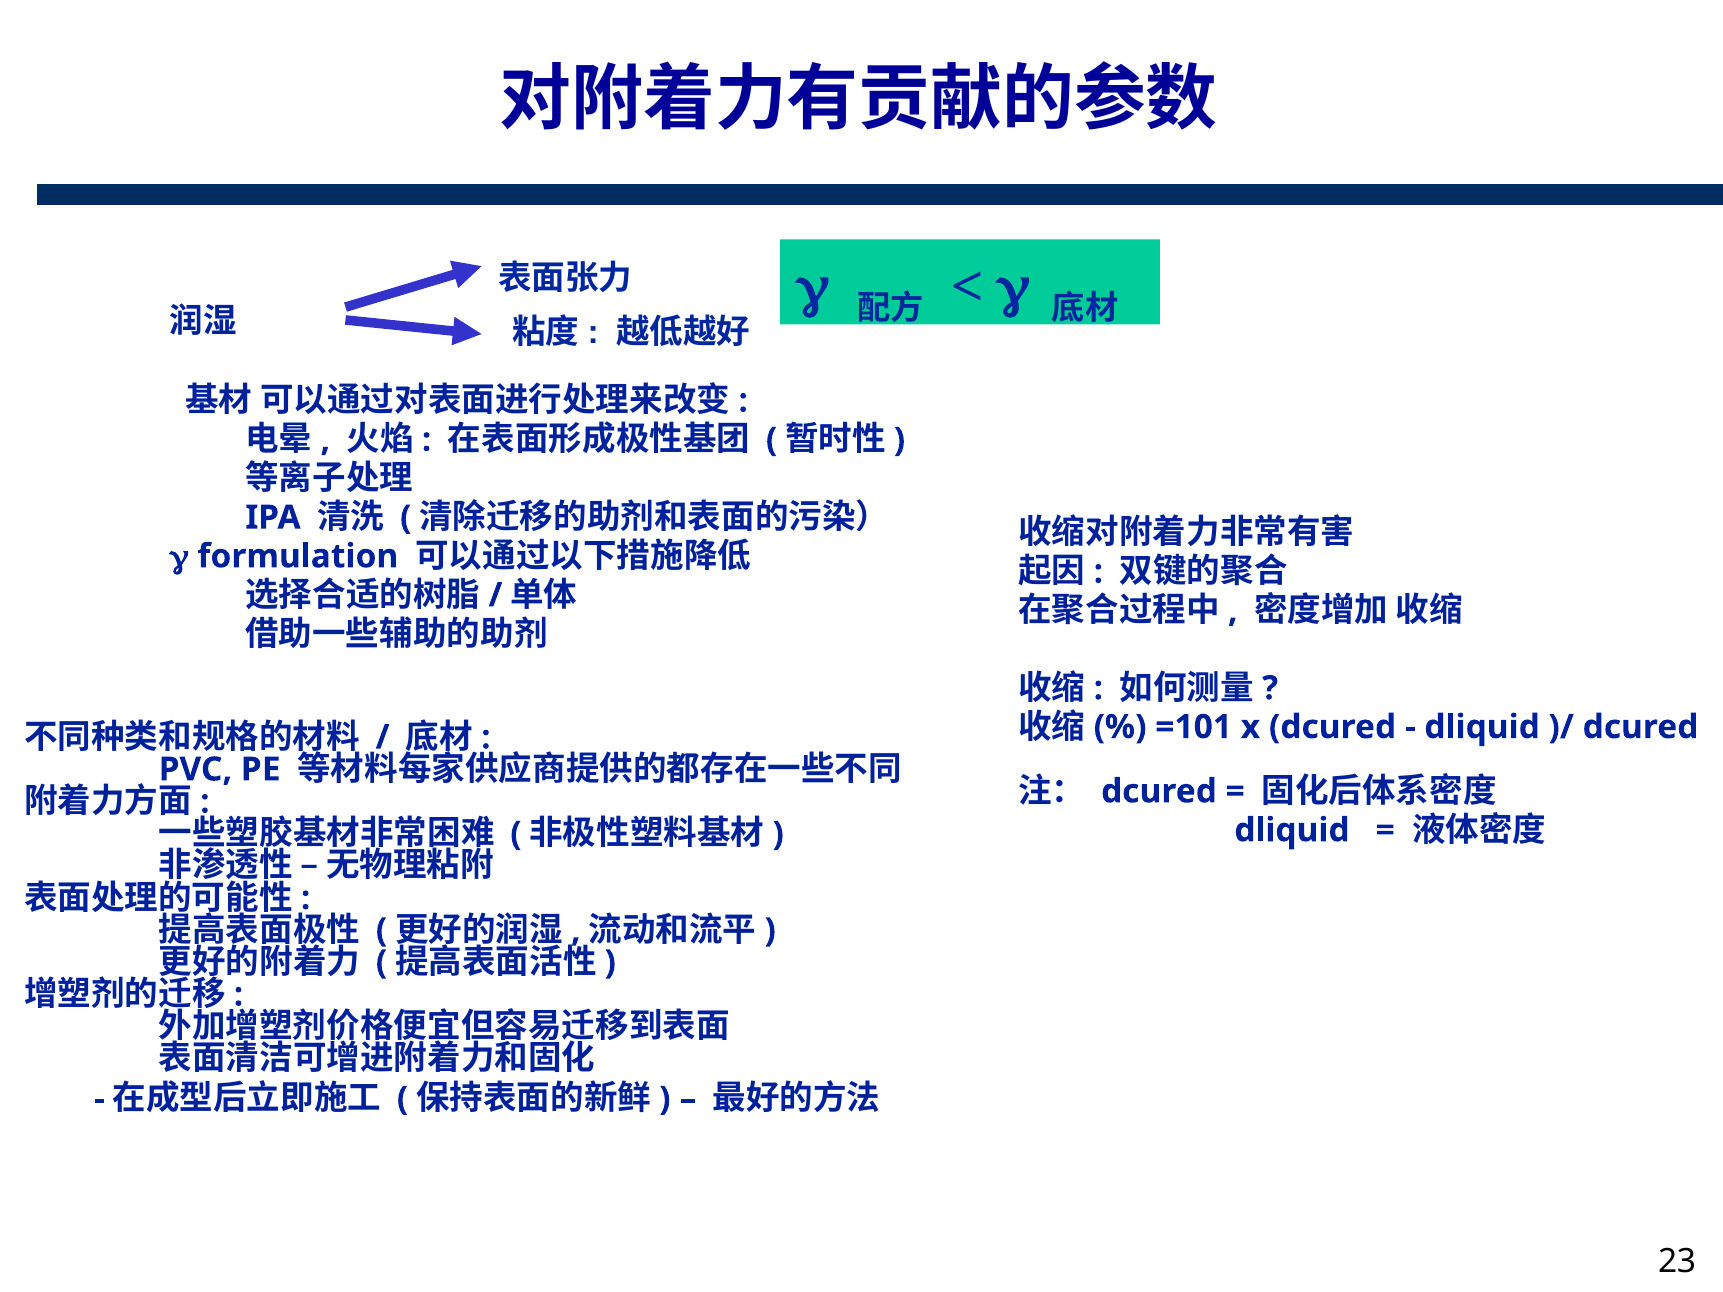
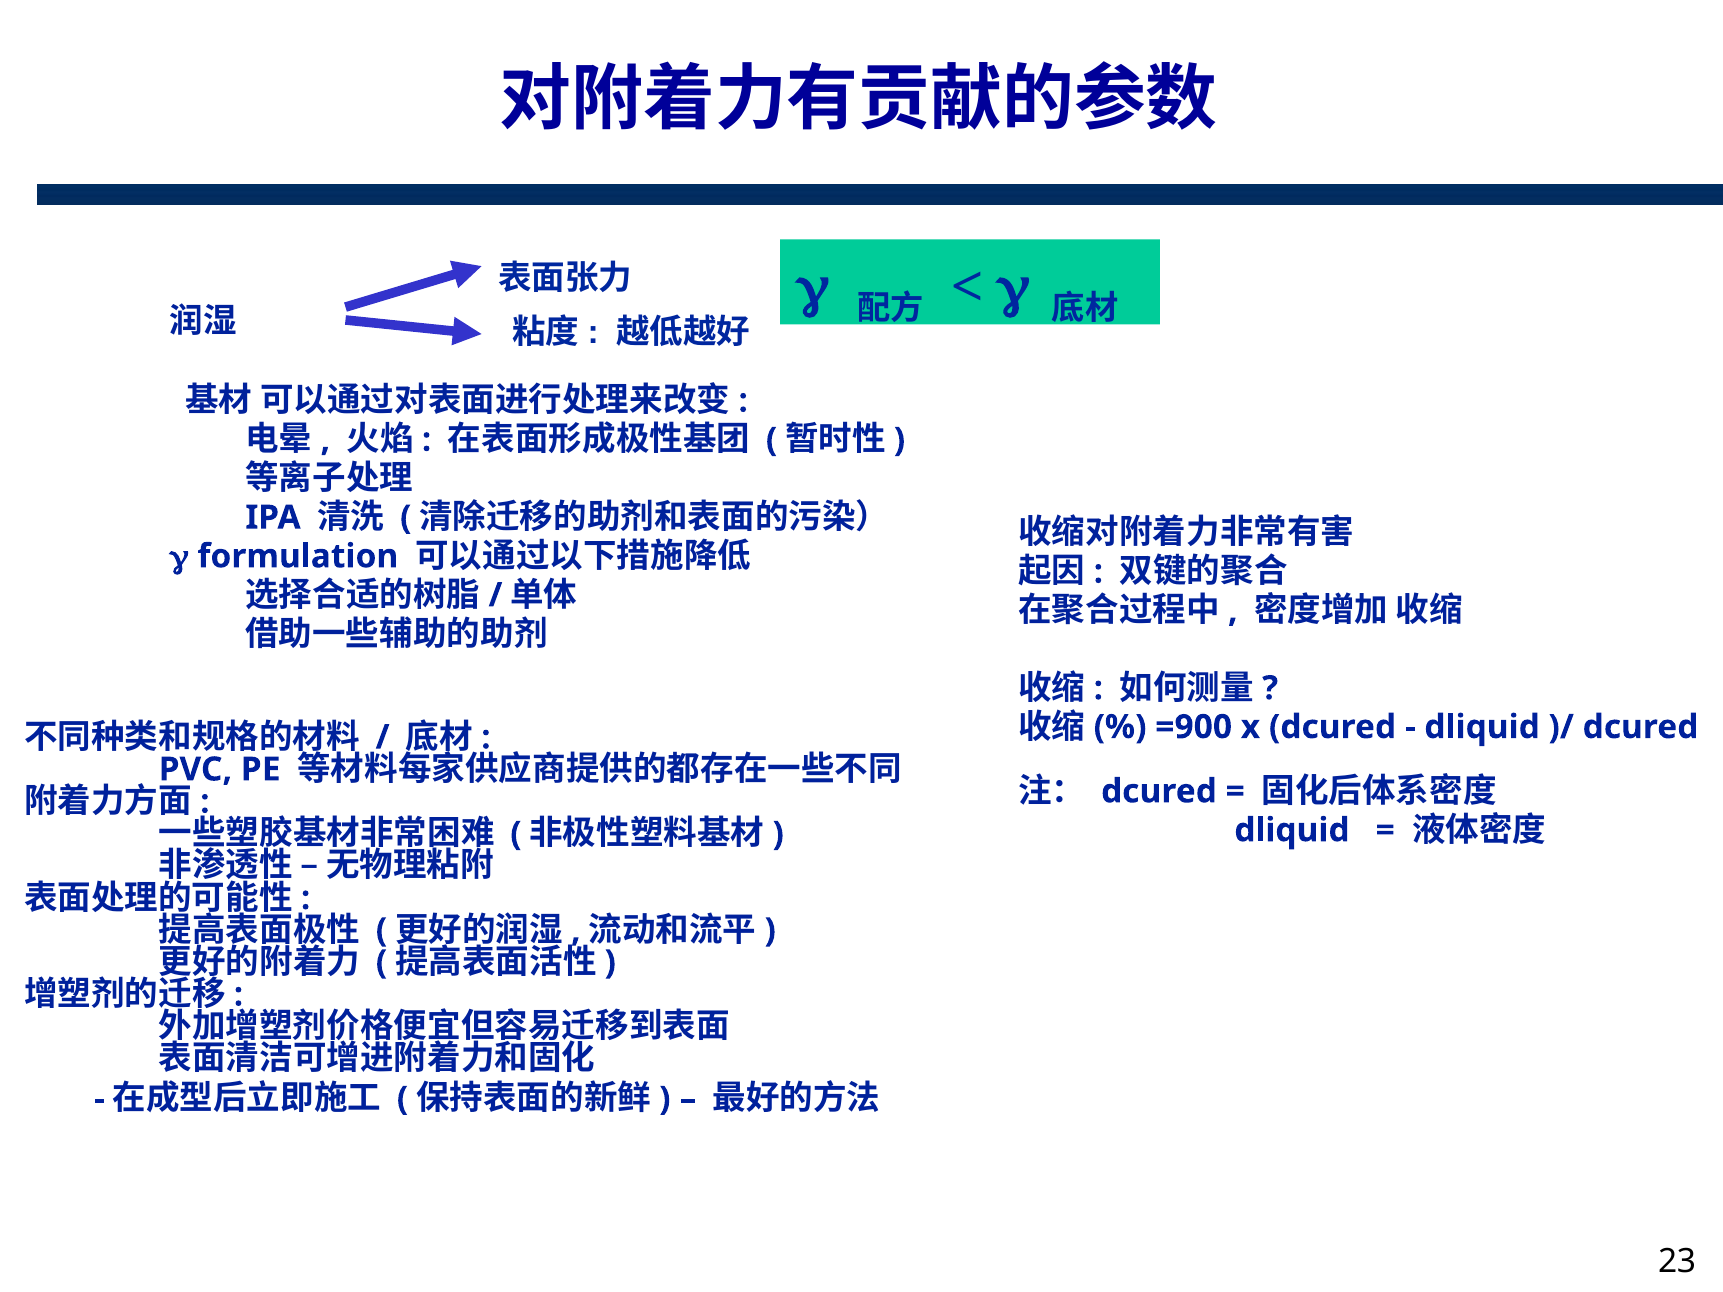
=101: =101 -> =900
